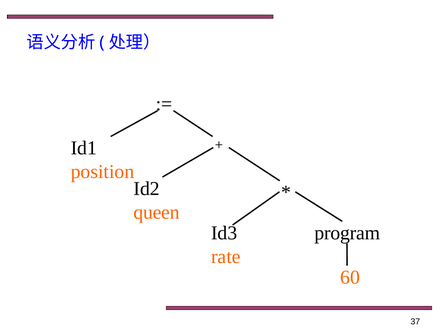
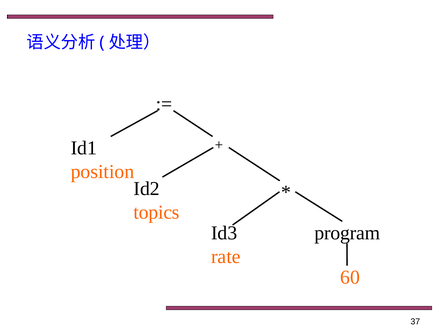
queen: queen -> topics
